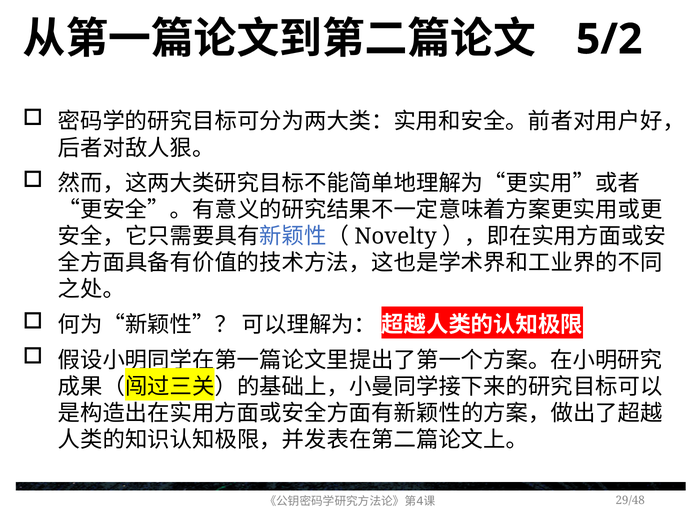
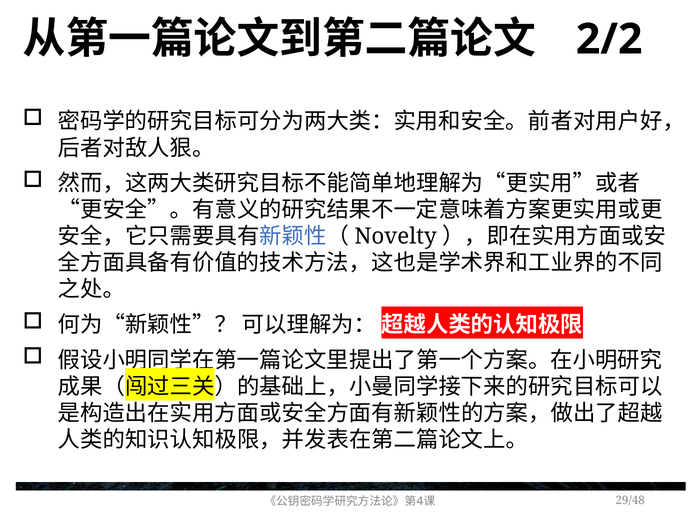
5/2: 5/2 -> 2/2
